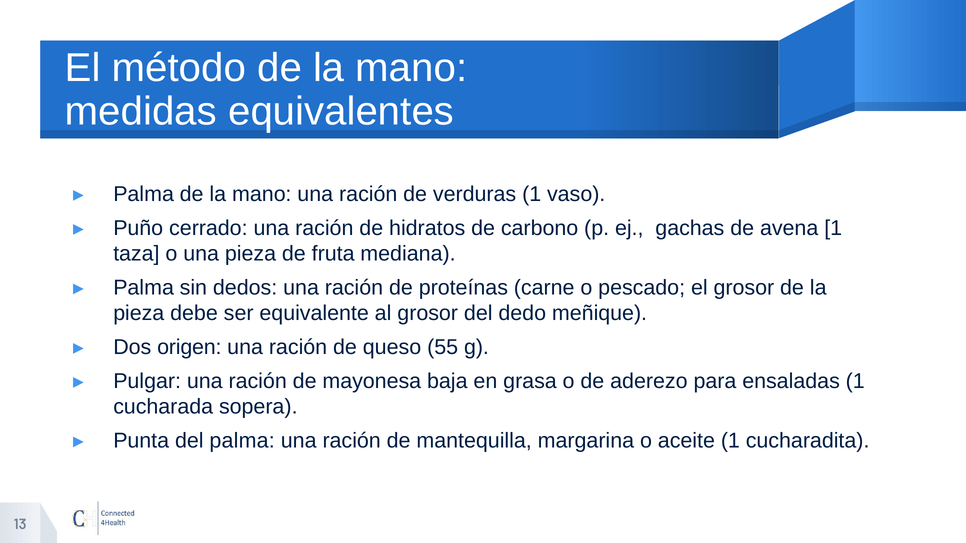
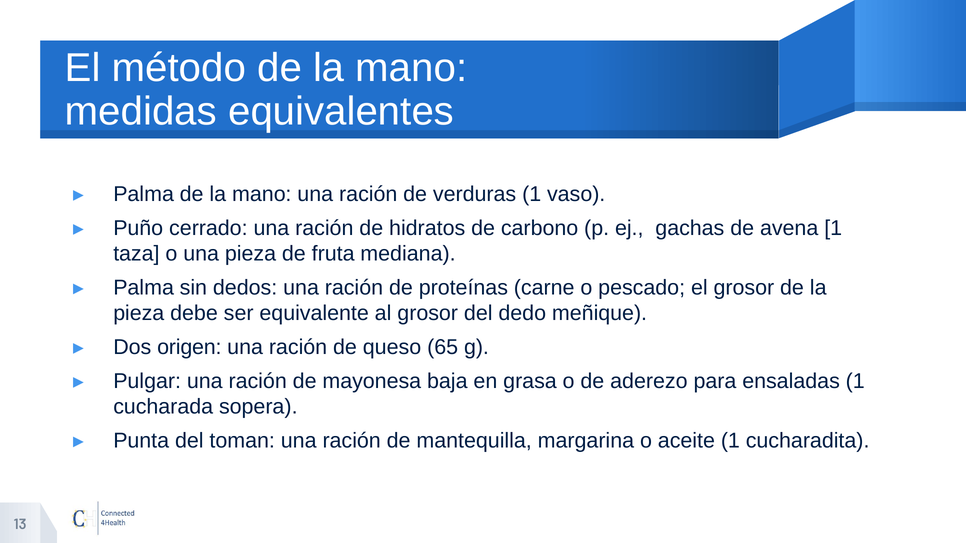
55: 55 -> 65
del palma: palma -> toman
